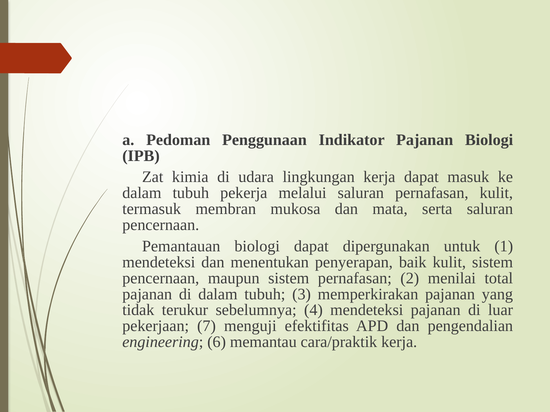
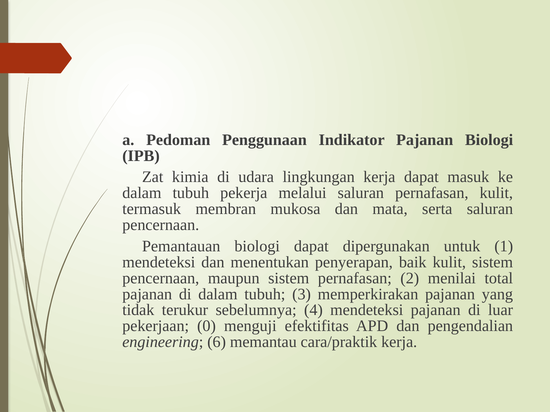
7: 7 -> 0
